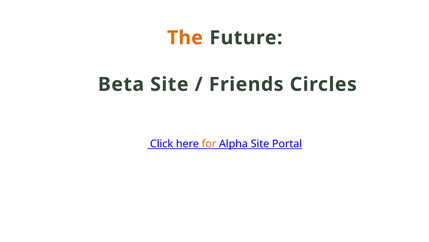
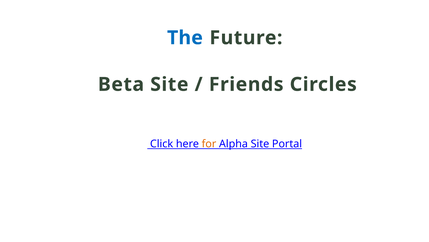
The colour: orange -> blue
